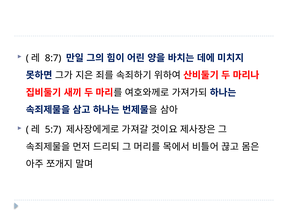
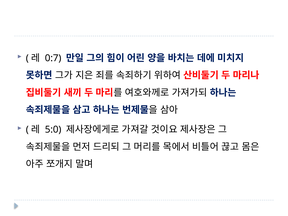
8:7: 8:7 -> 0:7
5:7: 5:7 -> 5:0
